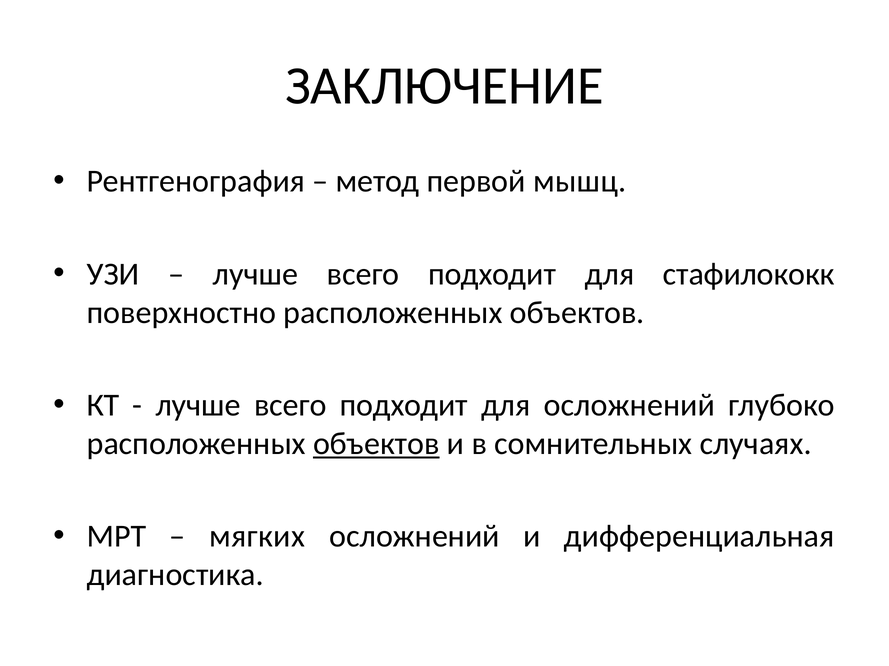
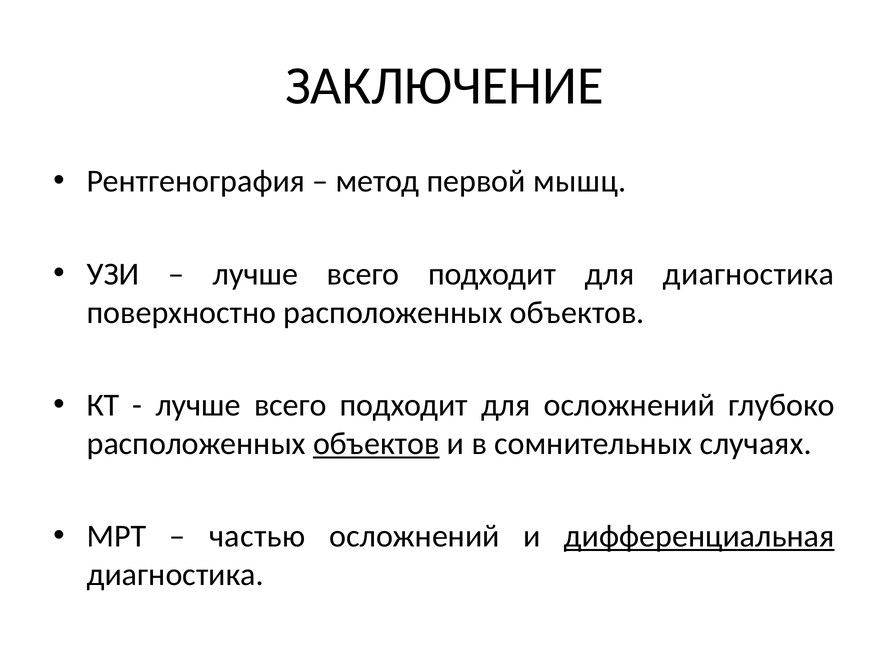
для стафилококк: стафилококк -> диагностика
мягких: мягких -> частью
дифференциальная underline: none -> present
